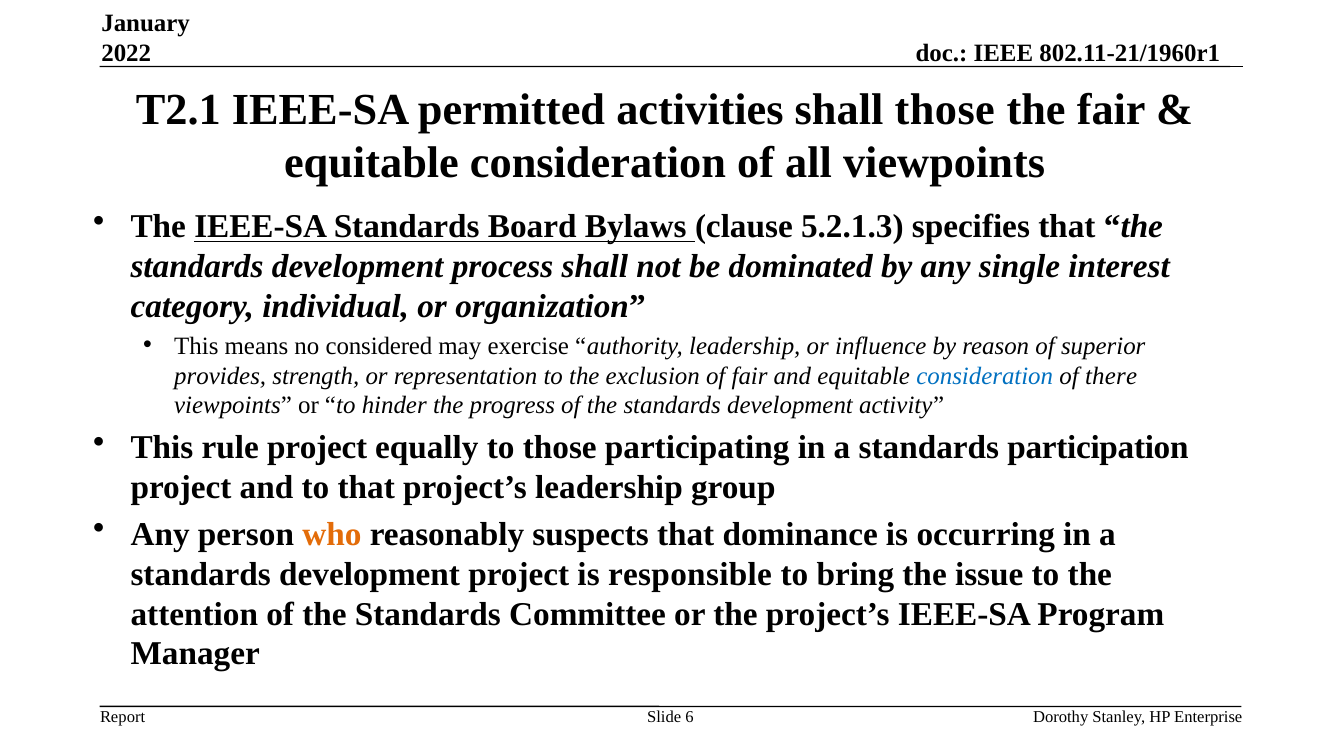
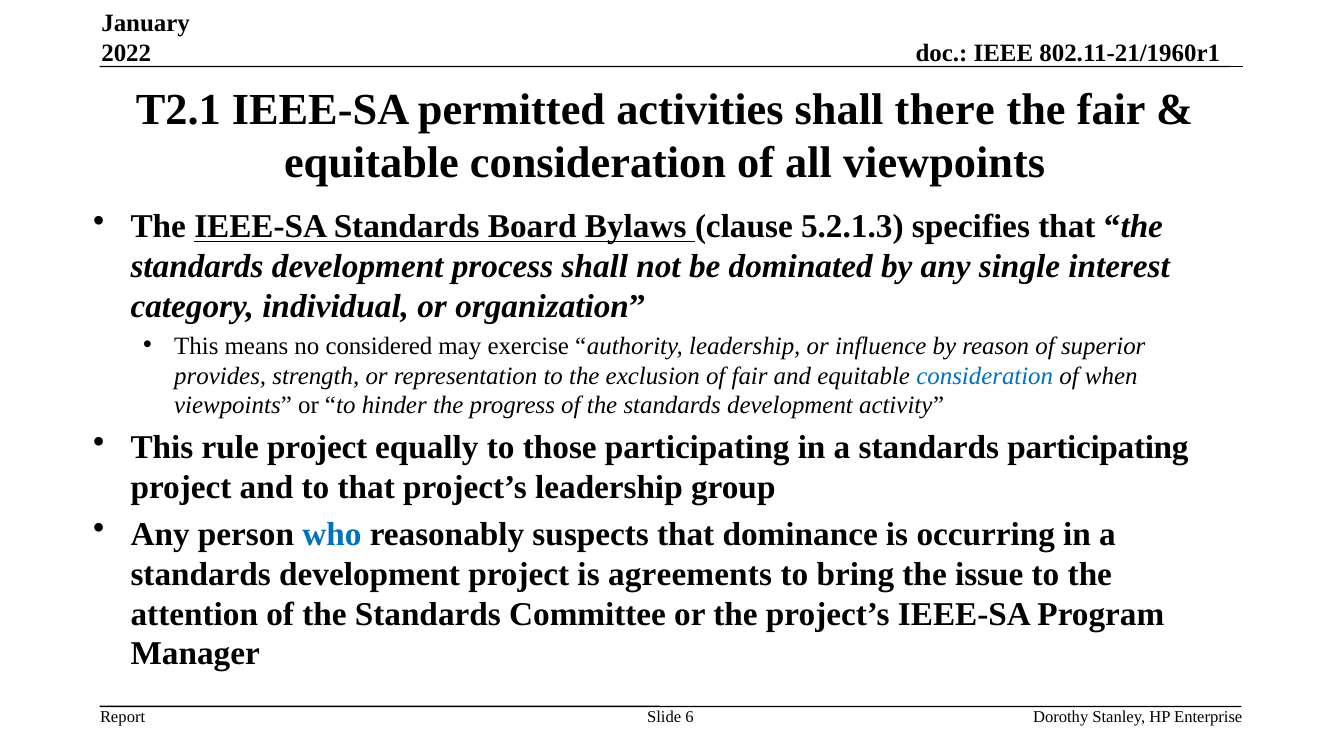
shall those: those -> there
there: there -> when
standards participation: participation -> participating
who colour: orange -> blue
responsible: responsible -> agreements
